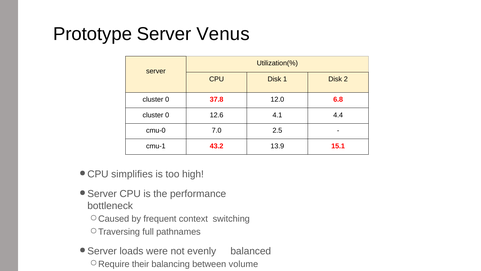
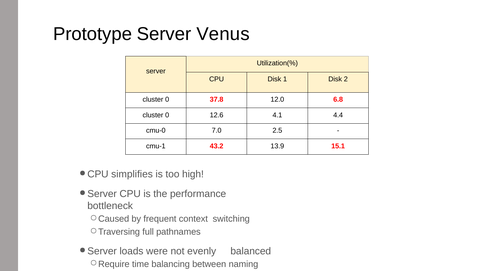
their: their -> time
volume: volume -> naming
